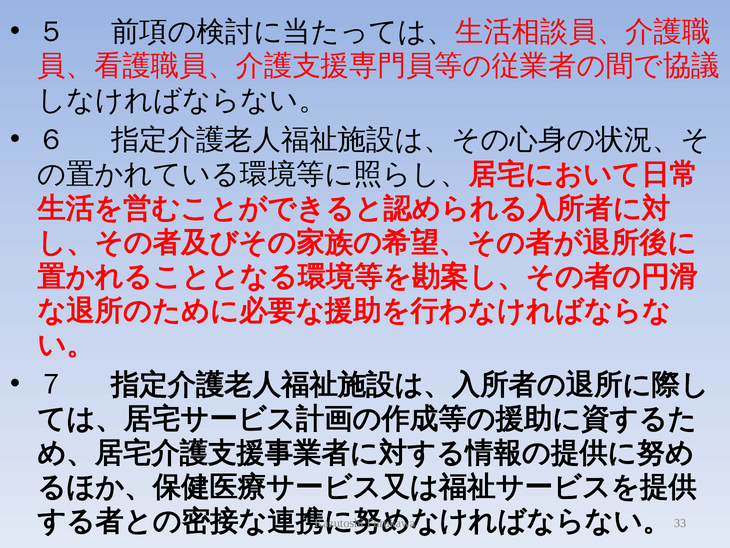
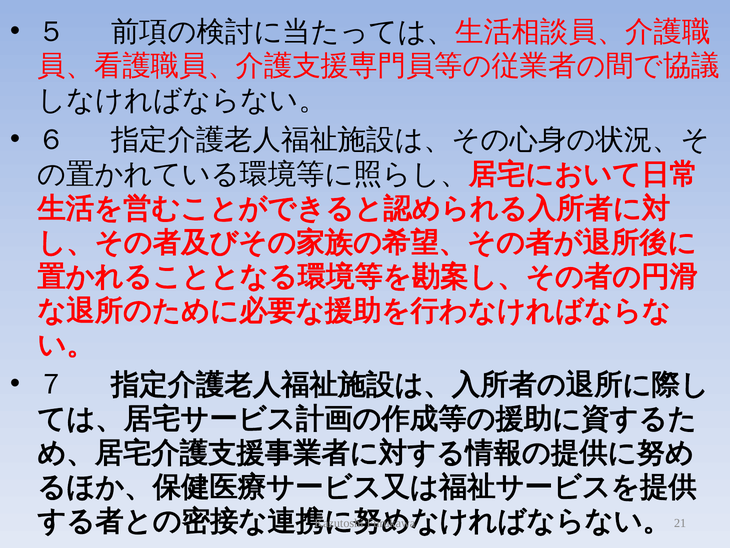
33: 33 -> 21
